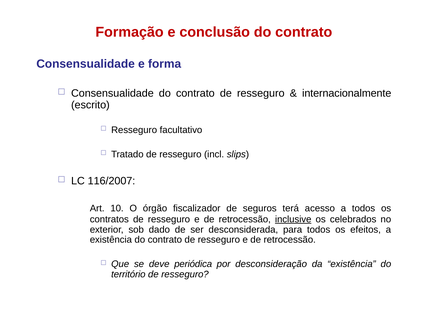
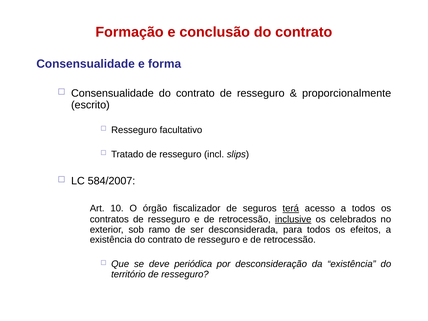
internacionalmente: internacionalmente -> proporcionalmente
116/2007: 116/2007 -> 584/2007
terá underline: none -> present
dado: dado -> ramo
